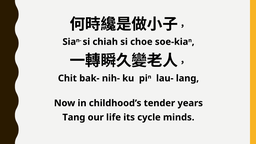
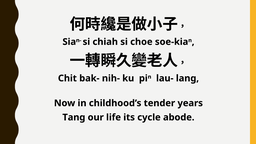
minds: minds -> abode
